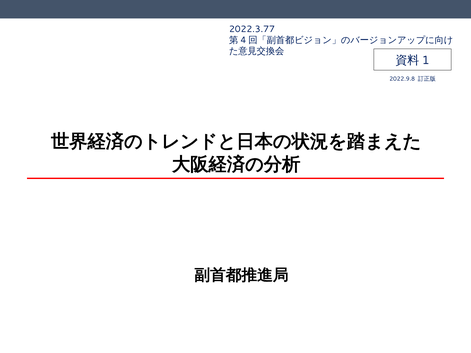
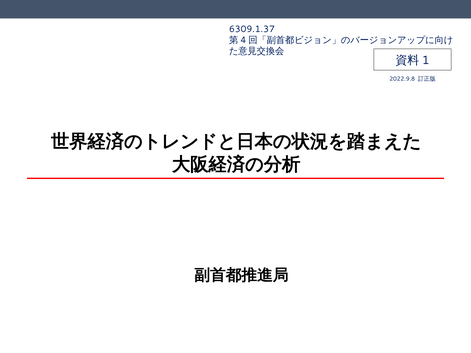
2022.3.77: 2022.3.77 -> 6309.1.37
